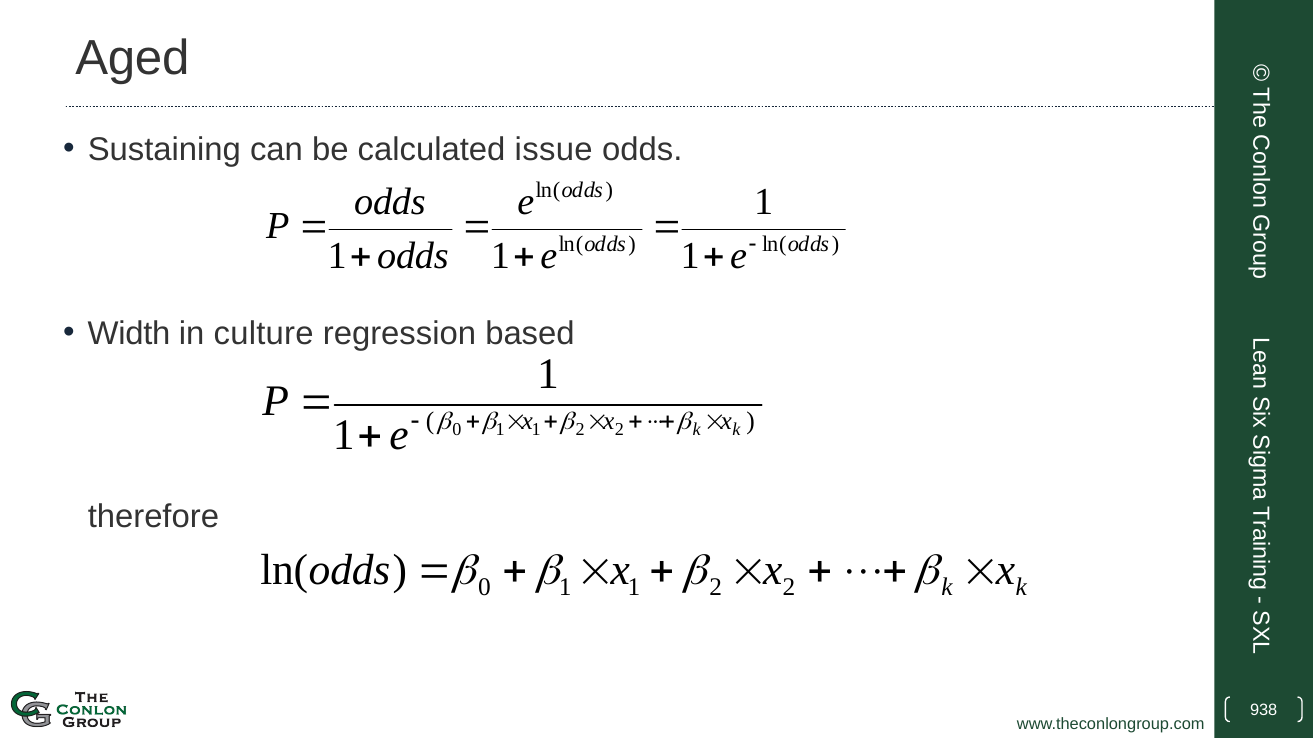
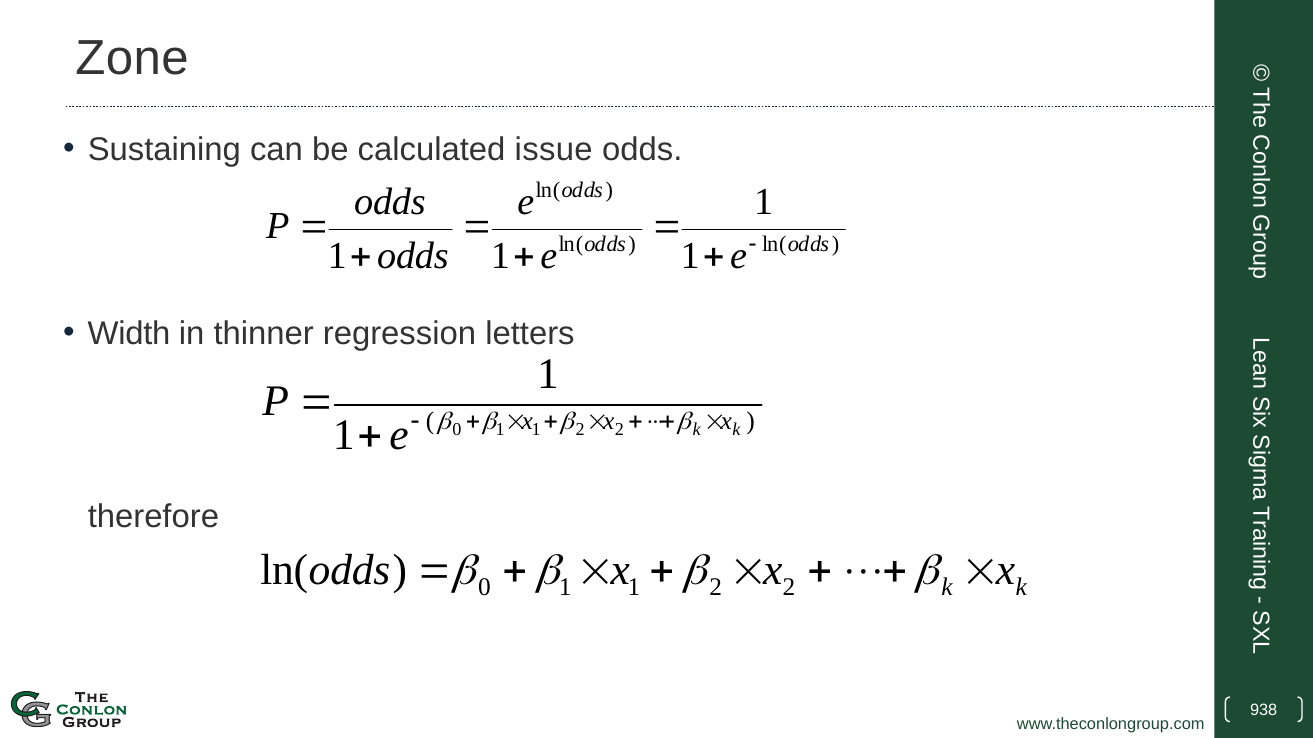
Aged: Aged -> Zone
culture: culture -> thinner
based: based -> letters
